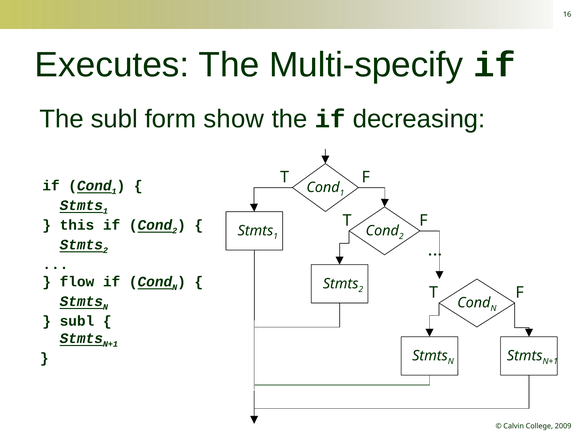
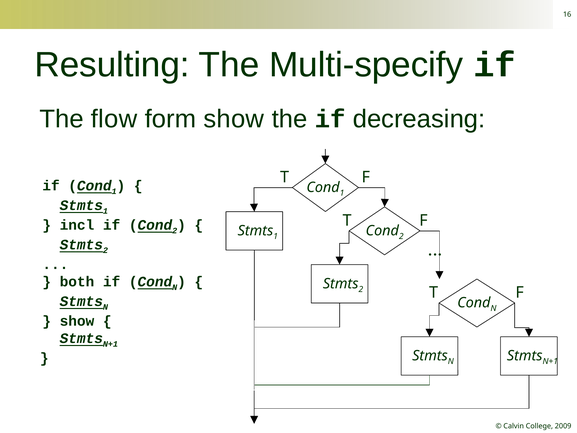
Executes: Executes -> Resulting
The subl: subl -> flow
this: this -> incl
flow: flow -> both
subl at (77, 321): subl -> show
